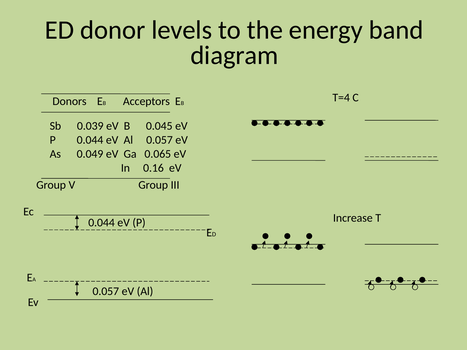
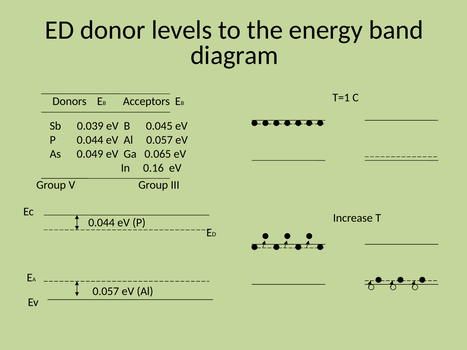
T=4: T=4 -> T=1
